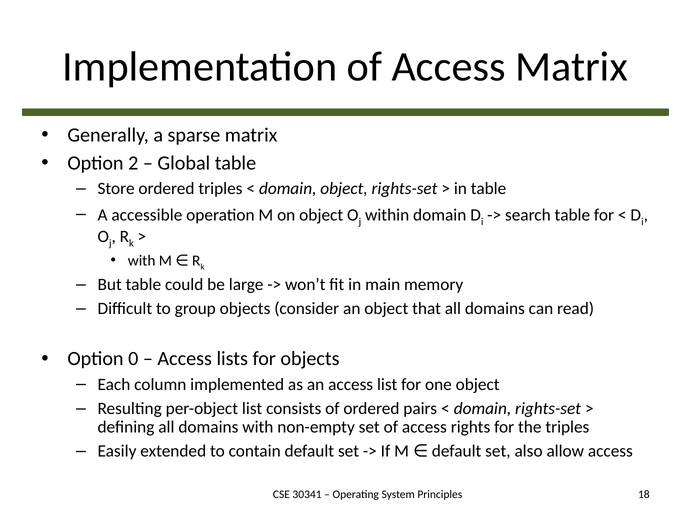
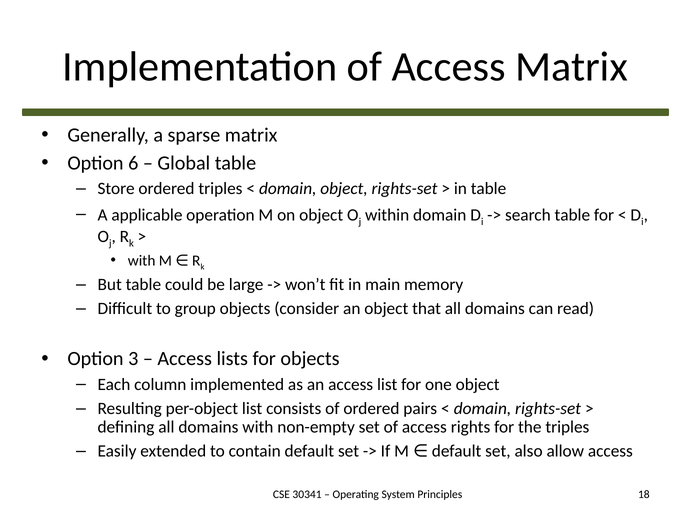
2: 2 -> 6
accessible: accessible -> applicable
0: 0 -> 3
